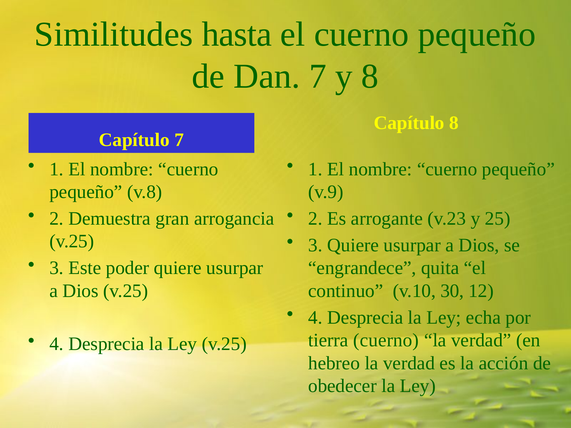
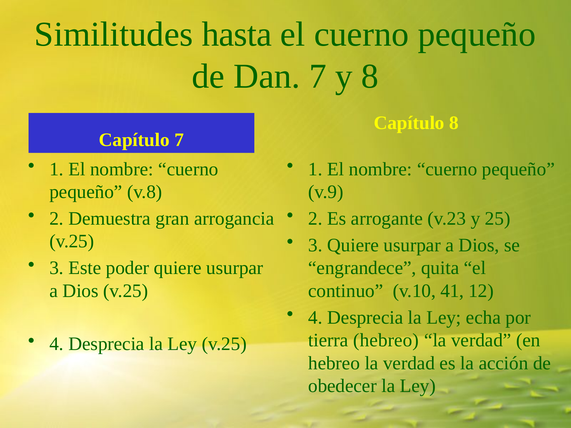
30: 30 -> 41
tierra cuerno: cuerno -> hebreo
